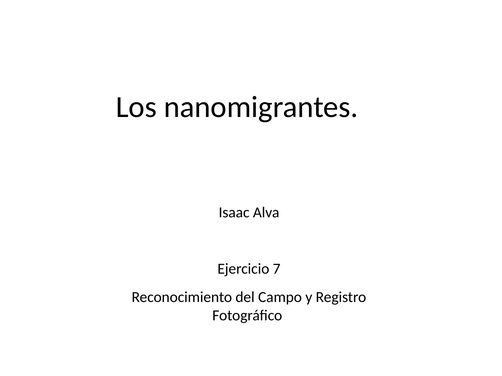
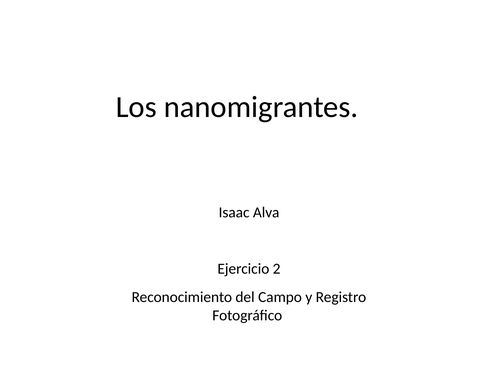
7: 7 -> 2
